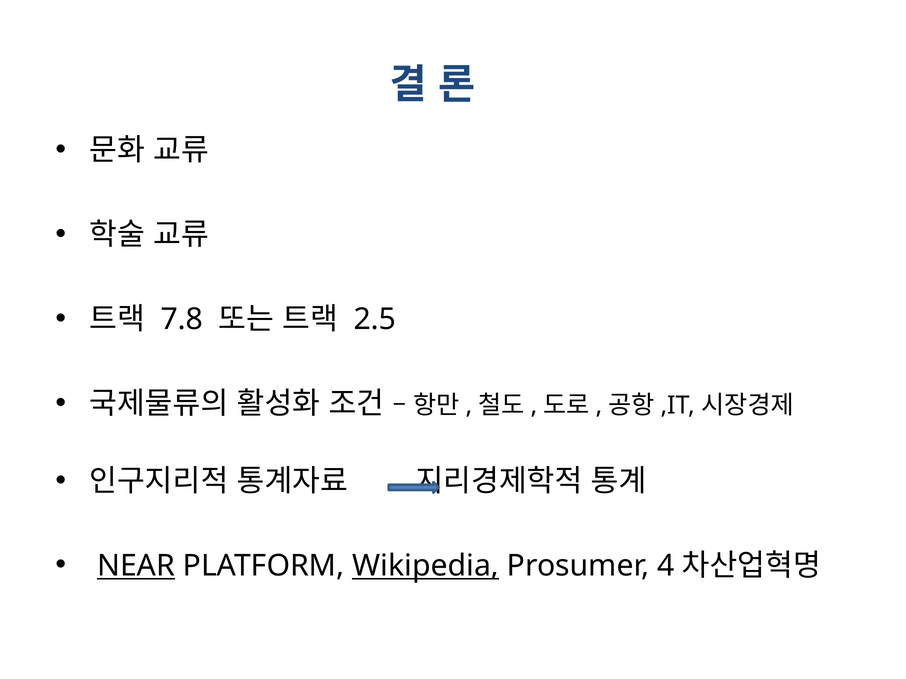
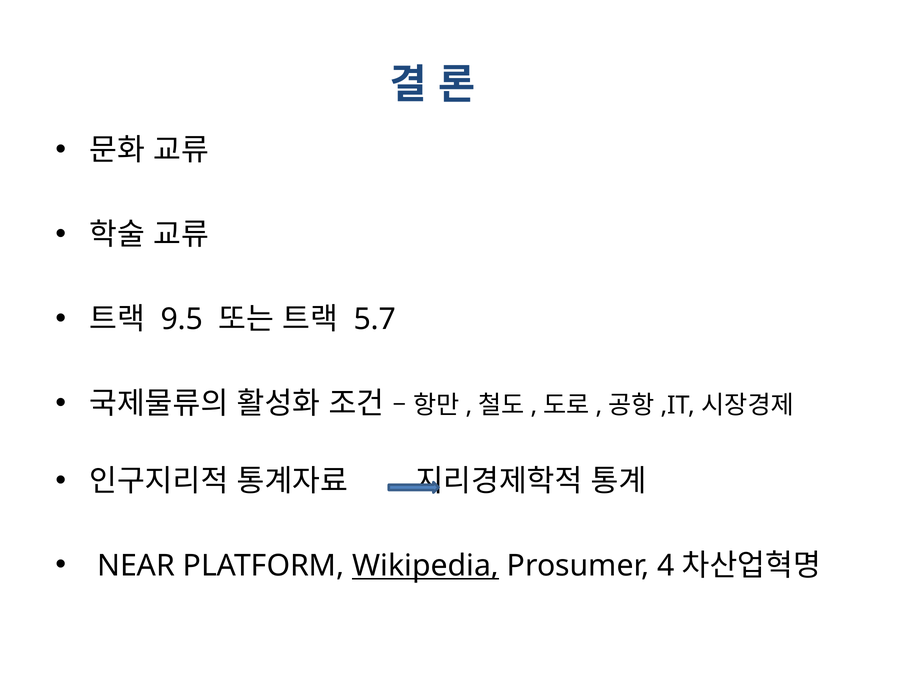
7.8: 7.8 -> 9.5
2.5: 2.5 -> 5.7
NEAR underline: present -> none
